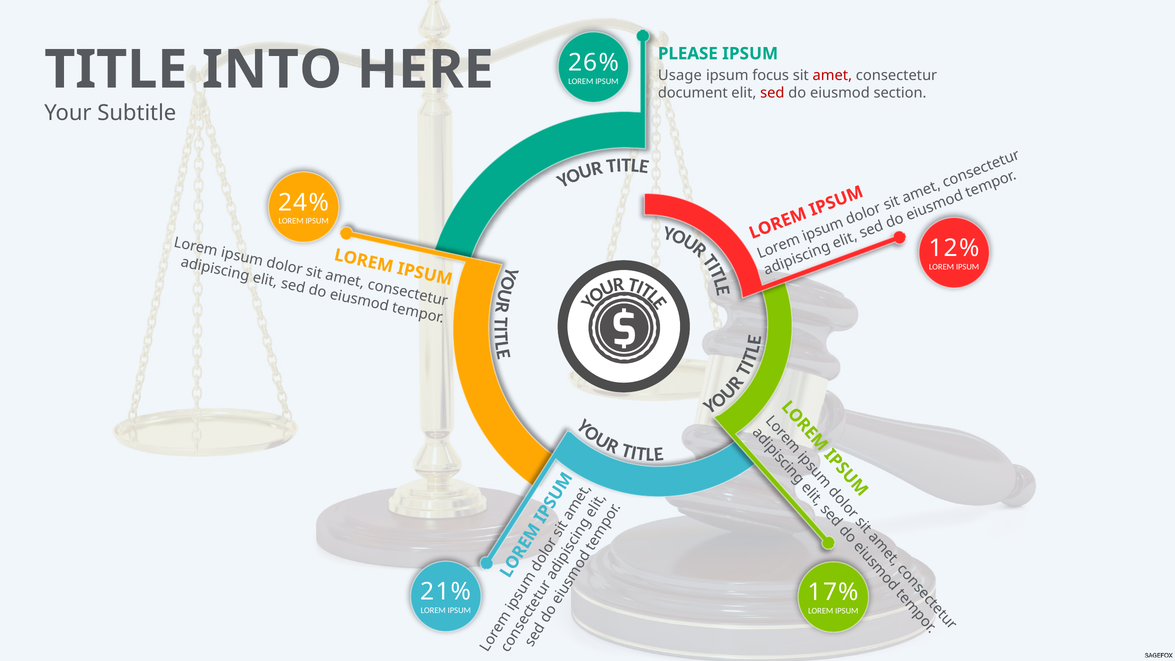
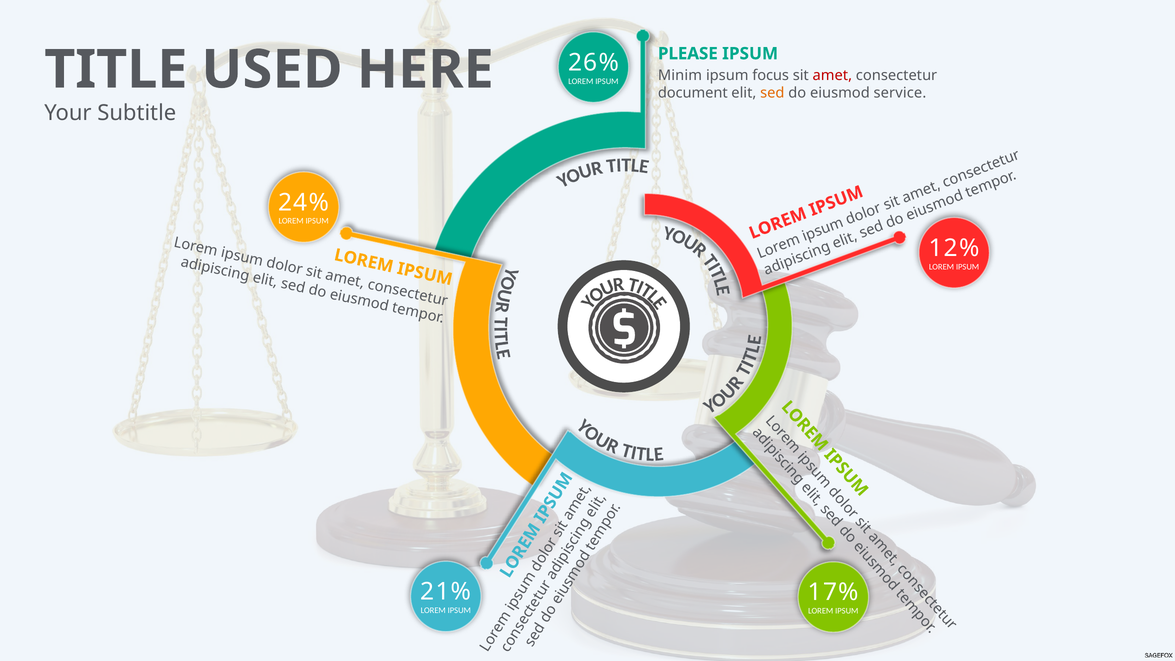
INTO: INTO -> USED
Usage: Usage -> Minim
sed at (772, 93) colour: red -> orange
section: section -> service
